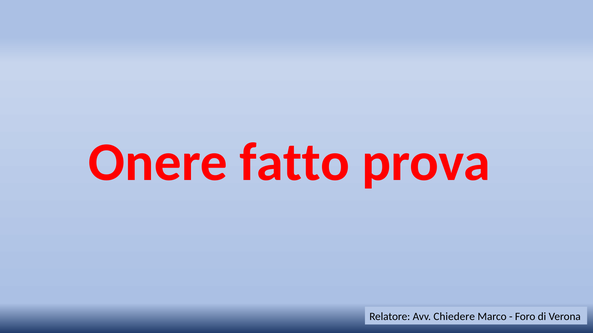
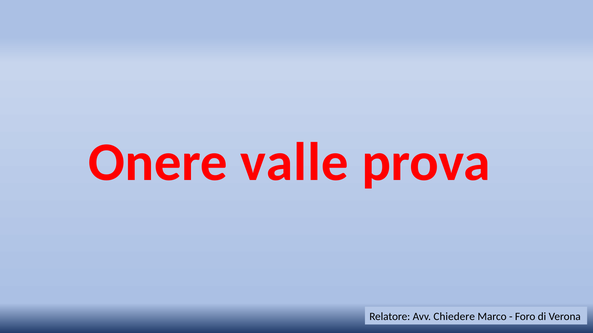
fatto: fatto -> valle
